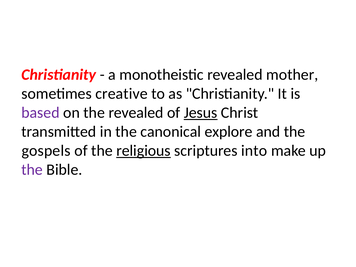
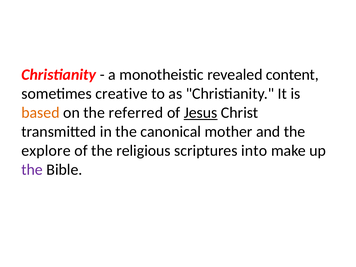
mother: mother -> content
based colour: purple -> orange
the revealed: revealed -> referred
explore: explore -> mother
gospels: gospels -> explore
religious underline: present -> none
